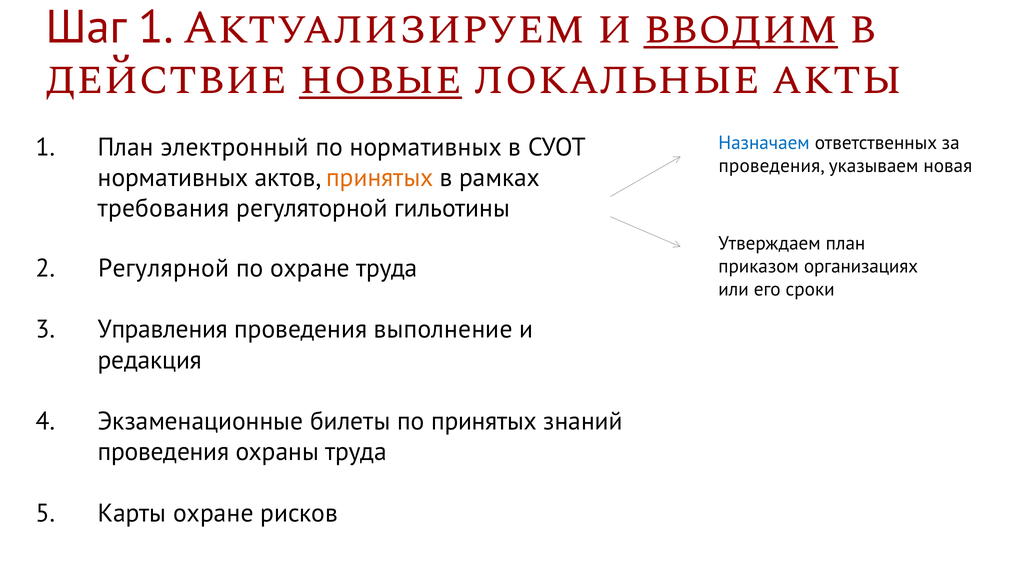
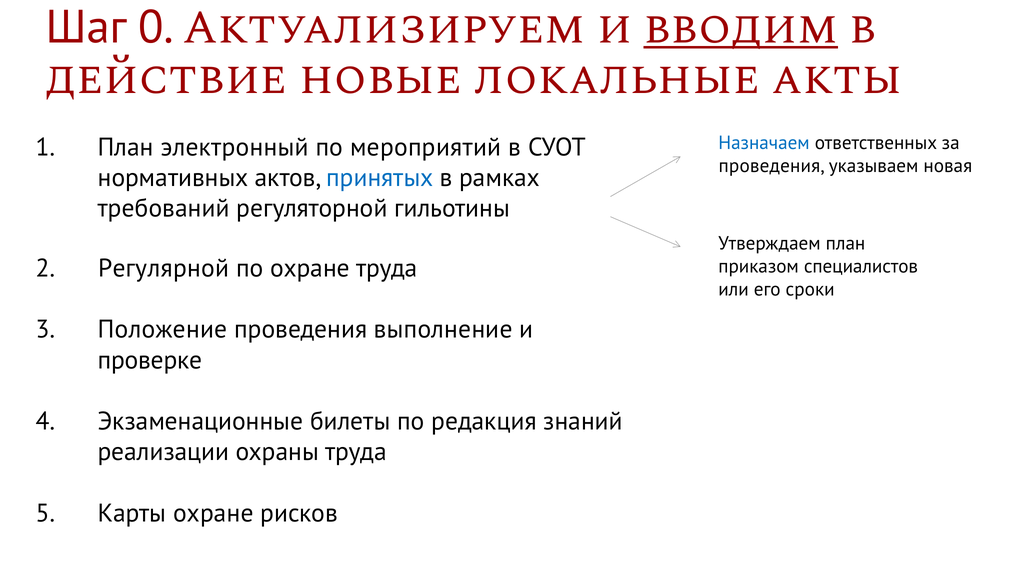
Шаг 1: 1 -> 0
новые underline: present -> none
по нормативных: нормативных -> мероприятий
принятых at (380, 178) colour: orange -> blue
требования: требования -> требований
организациях: организациях -> специалистов
Управления: Управления -> Положение
редакция: редакция -> проверке
по принятых: принятых -> редакция
проведения at (163, 452): проведения -> реализации
